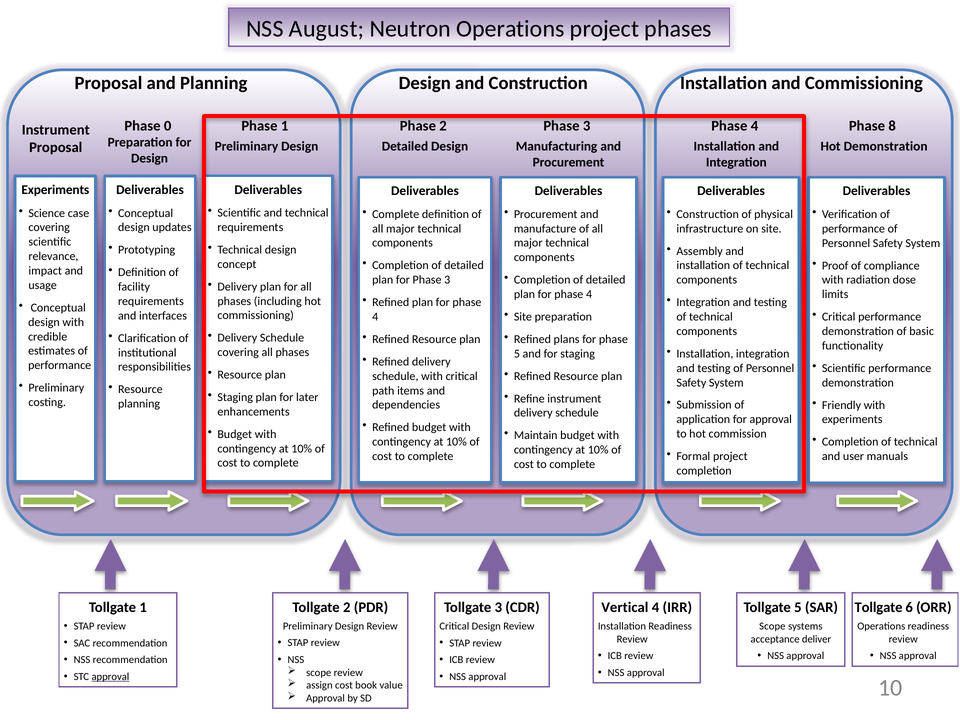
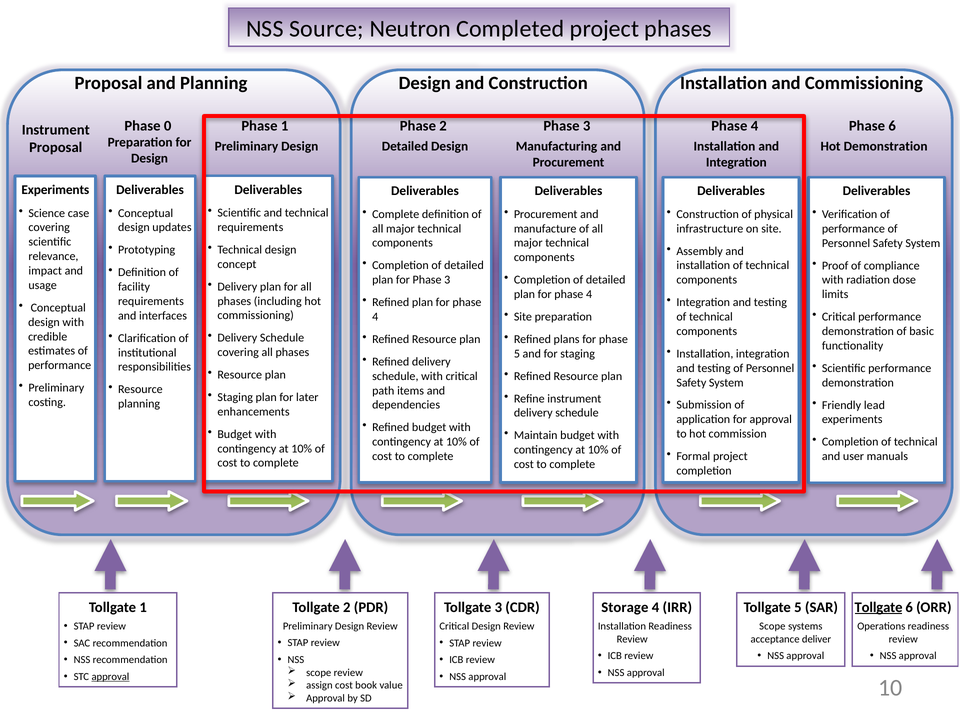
August: August -> Source
Neutron Operations: Operations -> Completed
Phase 8: 8 -> 6
Friendly with: with -> lead
Vertical: Vertical -> Storage
Tollgate at (879, 607) underline: none -> present
